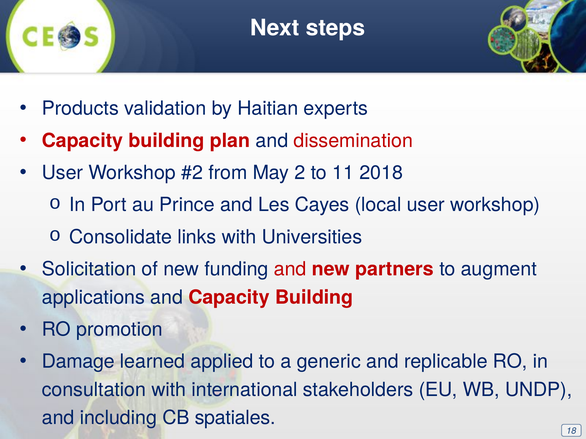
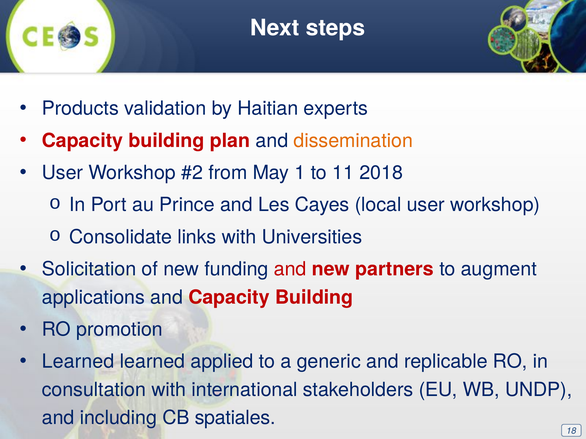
dissemination colour: red -> orange
2: 2 -> 1
Damage at (78, 362): Damage -> Learned
